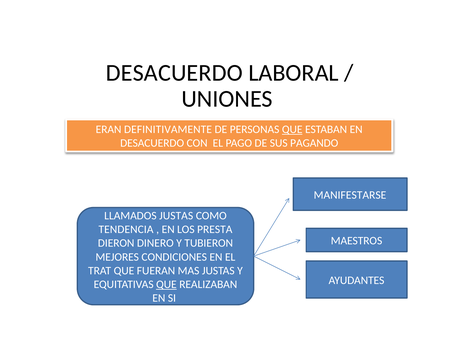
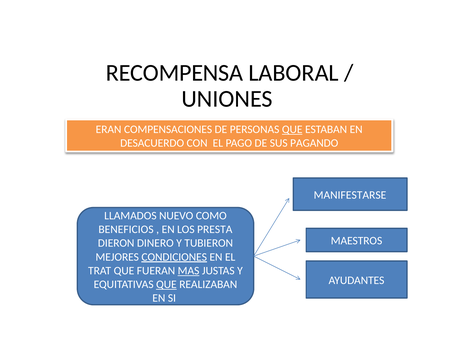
DESACUERDO at (174, 73): DESACUERDO -> RECOMPENSA
DEFINITIVAMENTE: DEFINITIVAMENTE -> COMPENSACIONES
LLAMADOS JUSTAS: JUSTAS -> NUEVO
TENDENCIA: TENDENCIA -> BENEFICIOS
CONDICIONES underline: none -> present
MAS underline: none -> present
